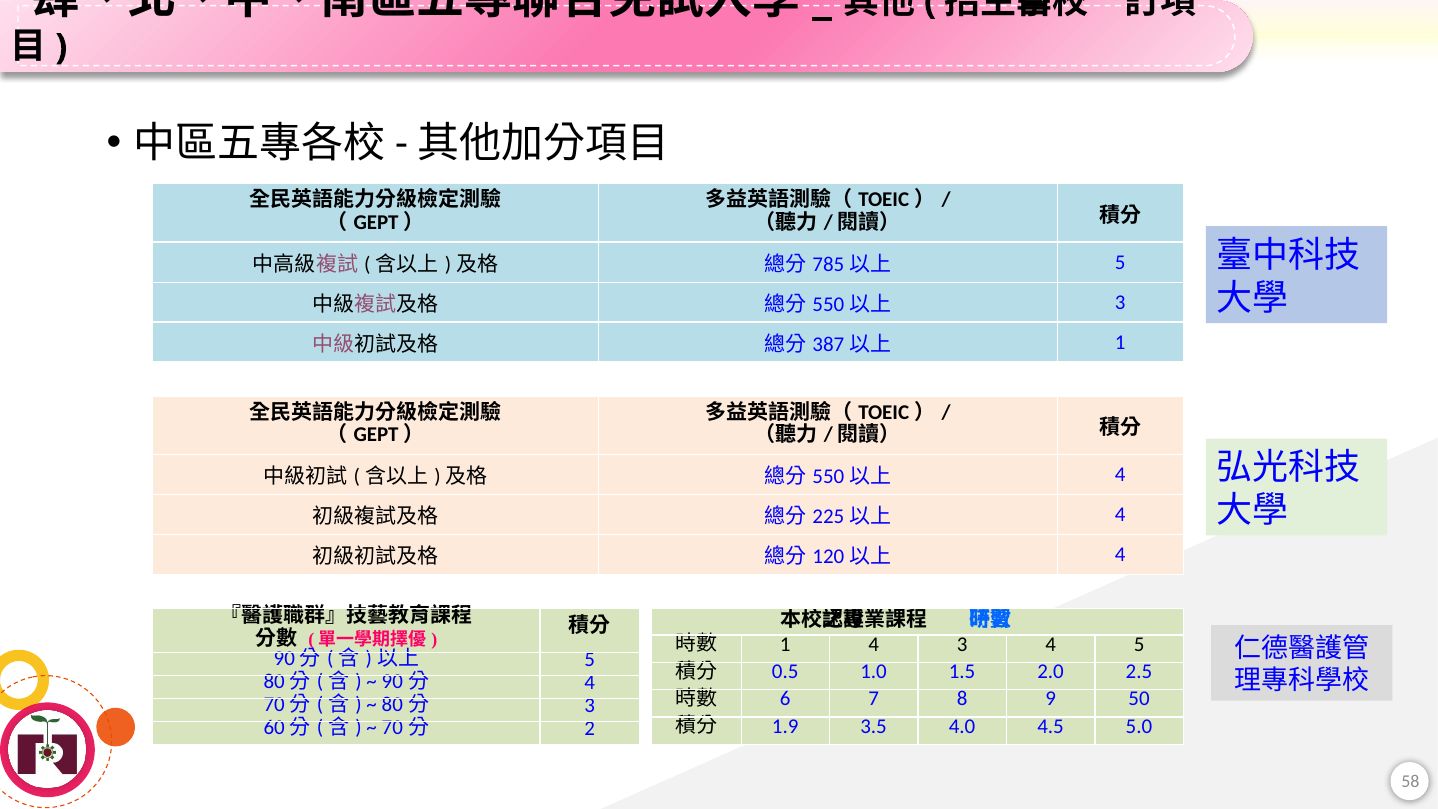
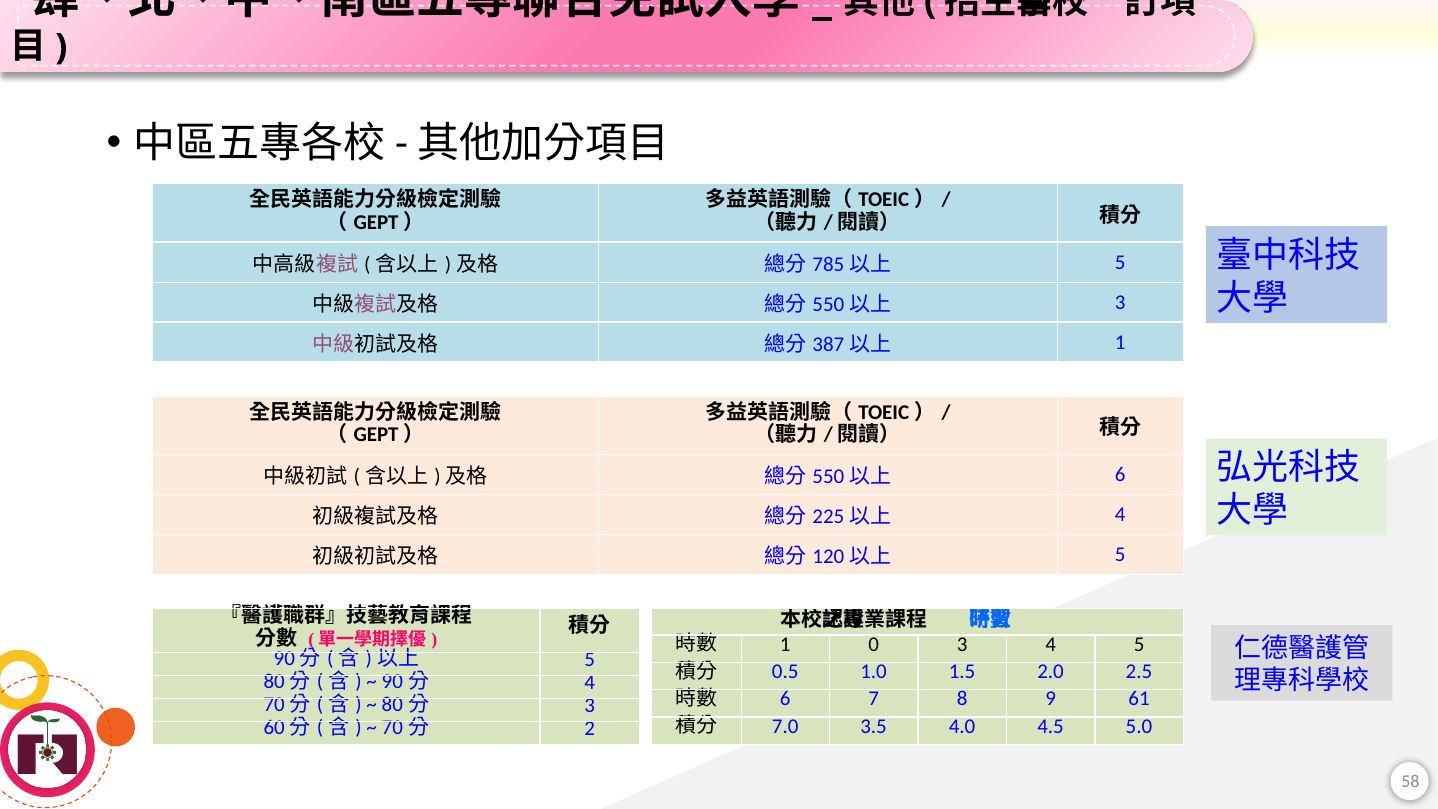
4 at (1120, 475): 4 -> 6
4 at (1120, 555): 4 -> 5
1 4: 4 -> 0
50: 50 -> 61
1.9: 1.9 -> 7.0
